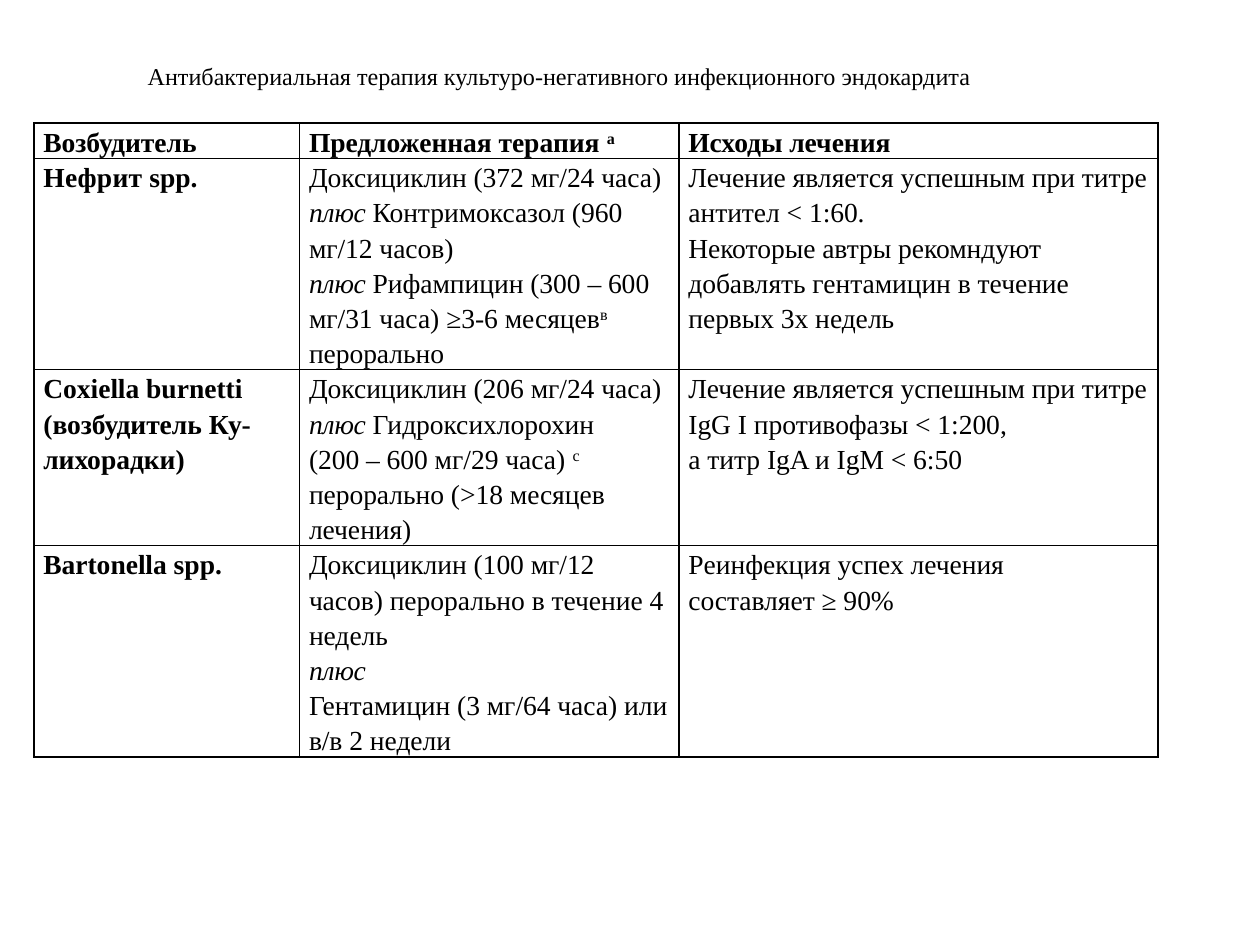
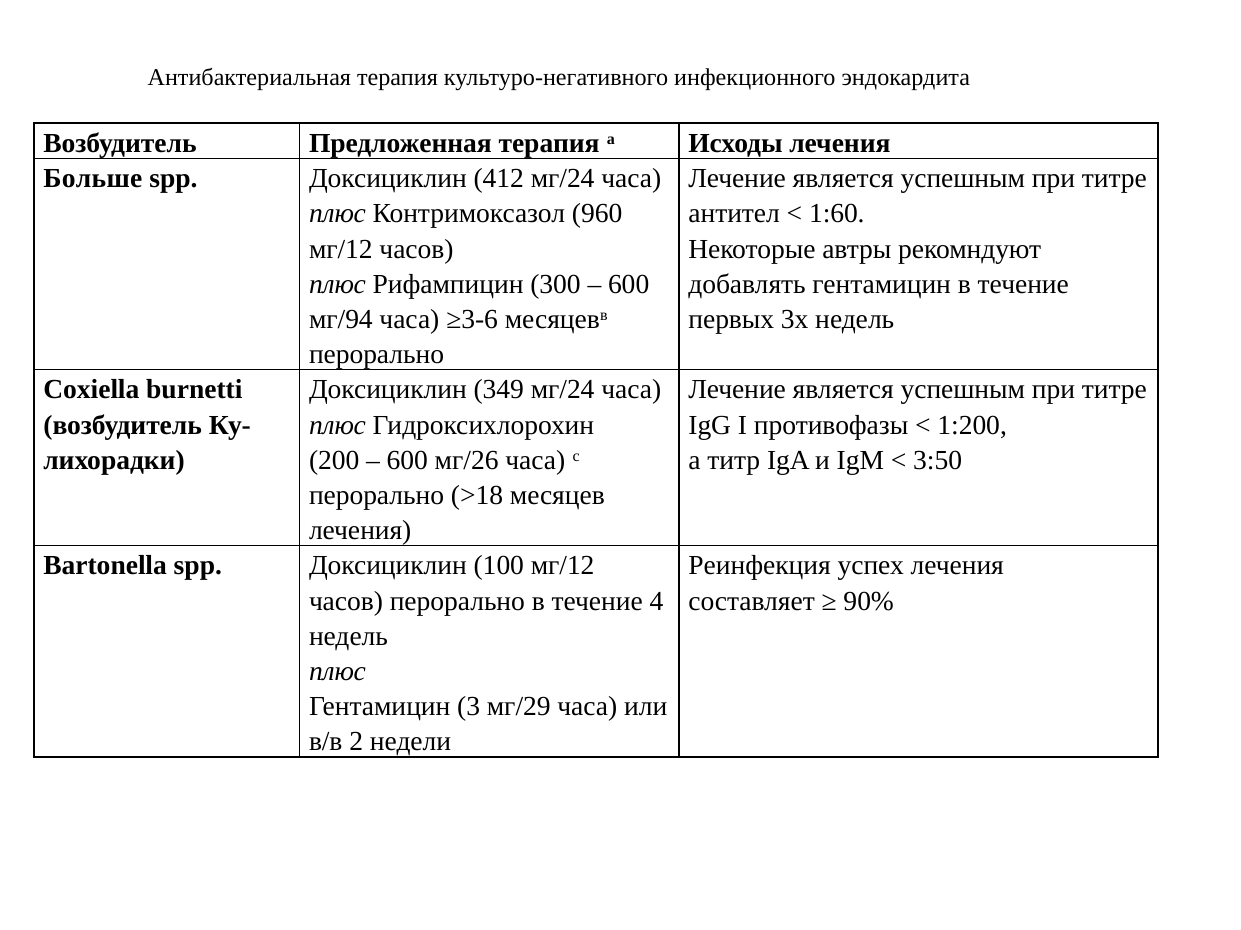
Нефрит: Нефрит -> Больше
372: 372 -> 412
мг/31: мг/31 -> мг/94
206: 206 -> 349
мг/29: мг/29 -> мг/26
6:50: 6:50 -> 3:50
мг/64: мг/64 -> мг/29
